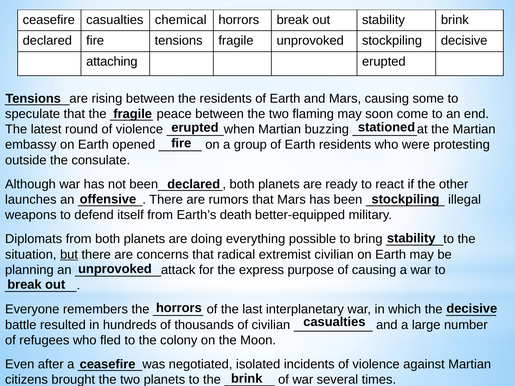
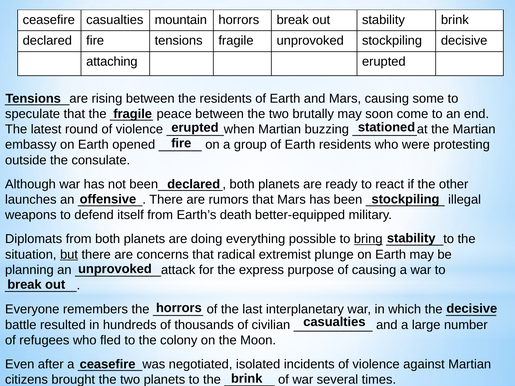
chemical: chemical -> mountain
flaming: flaming -> brutally
bring underline: none -> present
extremist civilian: civilian -> plunge
